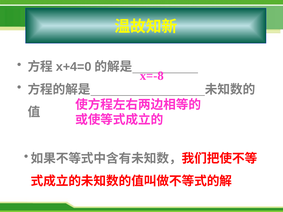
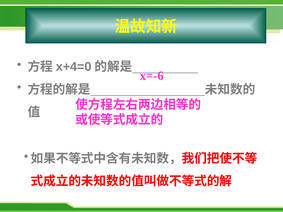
x=-8: x=-8 -> x=-6
